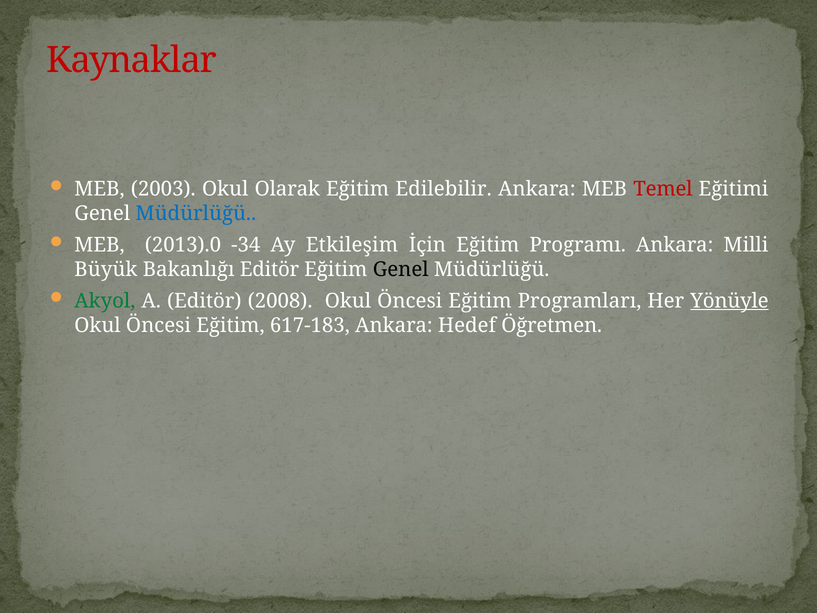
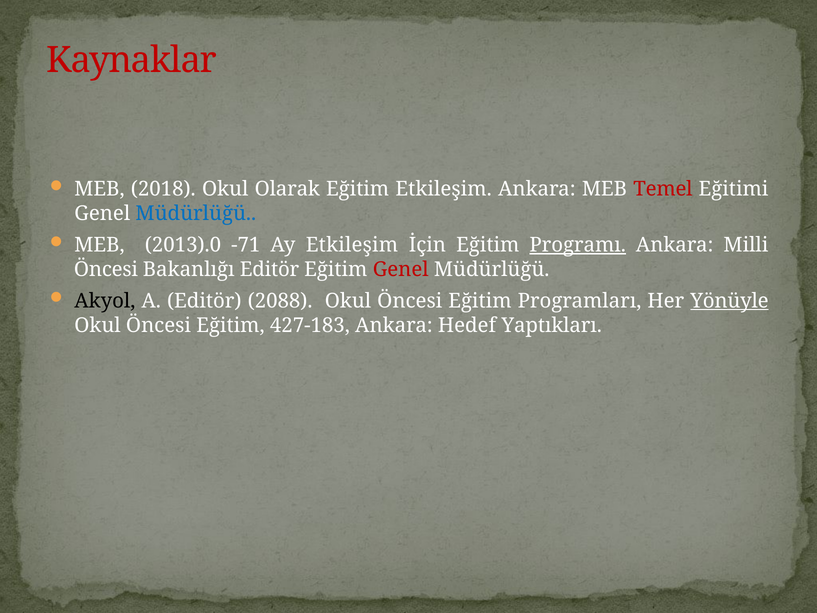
2003: 2003 -> 2018
Eğitim Edilebilir: Edilebilir -> Etkileşim
-34: -34 -> -71
Programı underline: none -> present
Büyük at (106, 269): Büyük -> Öncesi
Genel at (401, 269) colour: black -> red
Akyol colour: green -> black
2008: 2008 -> 2088
617-183: 617-183 -> 427-183
Öğretmen: Öğretmen -> Yaptıkları
